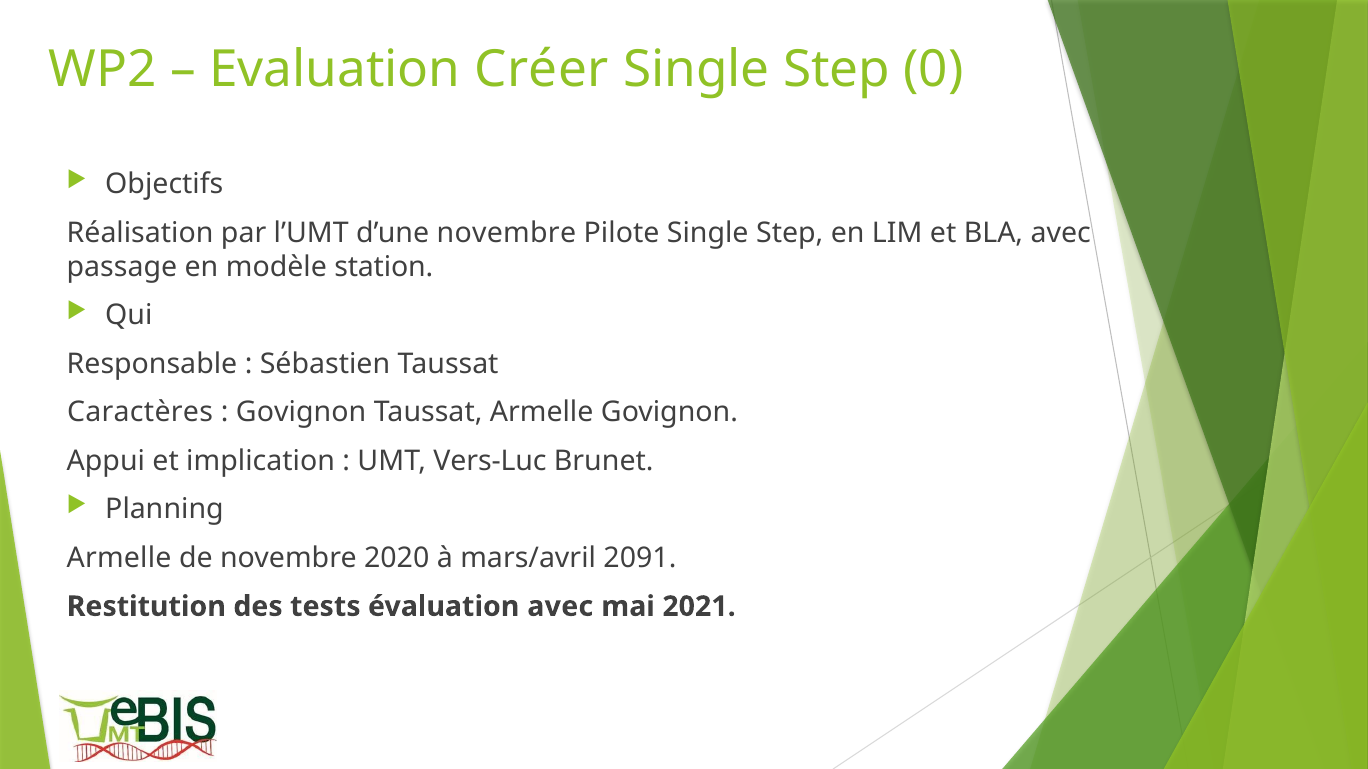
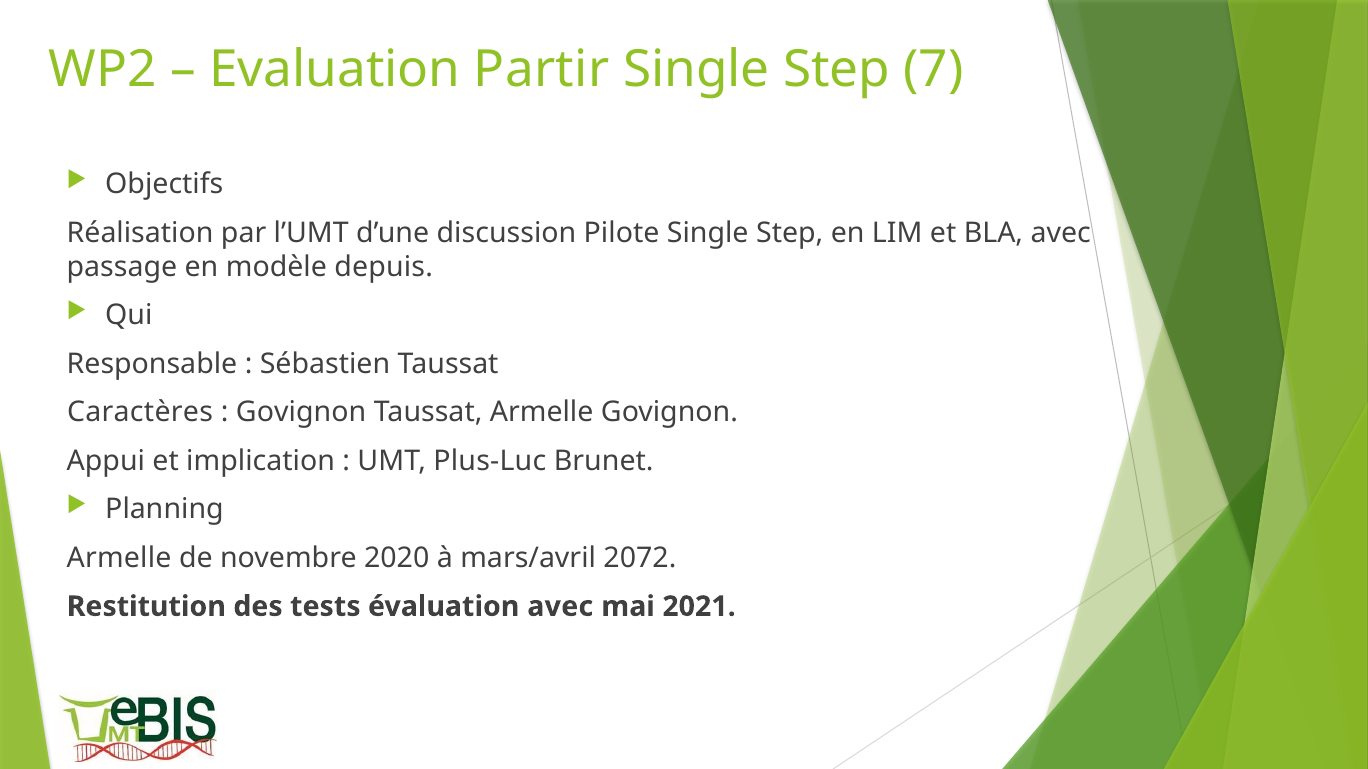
Créer: Créer -> Partir
0: 0 -> 7
d’une novembre: novembre -> discussion
station: station -> depuis
Vers-Luc: Vers-Luc -> Plus-Luc
2091: 2091 -> 2072
